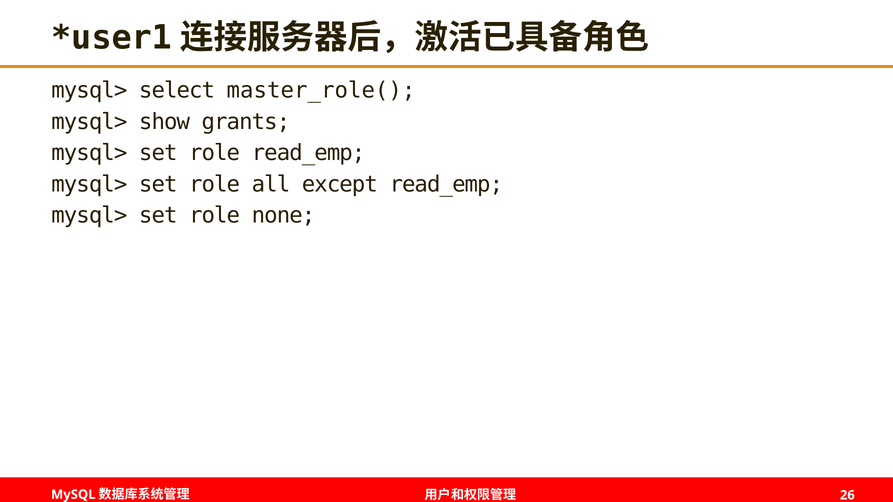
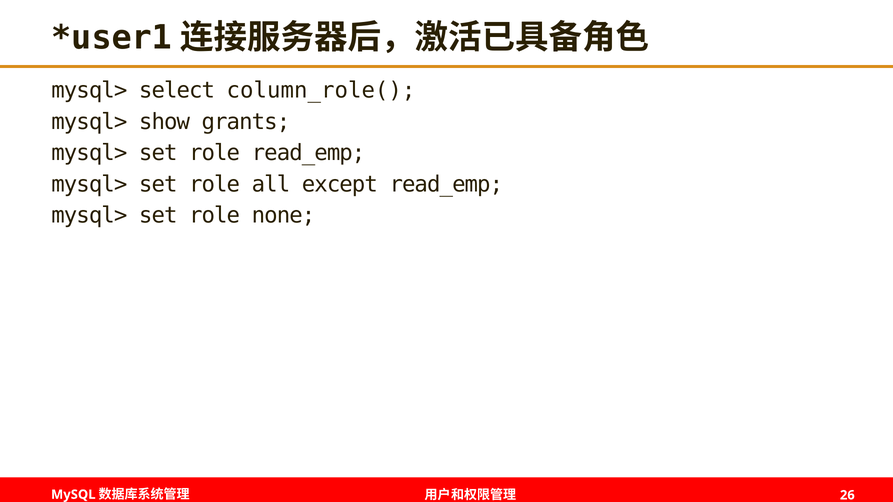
master_role(: master_role( -> column_role(
